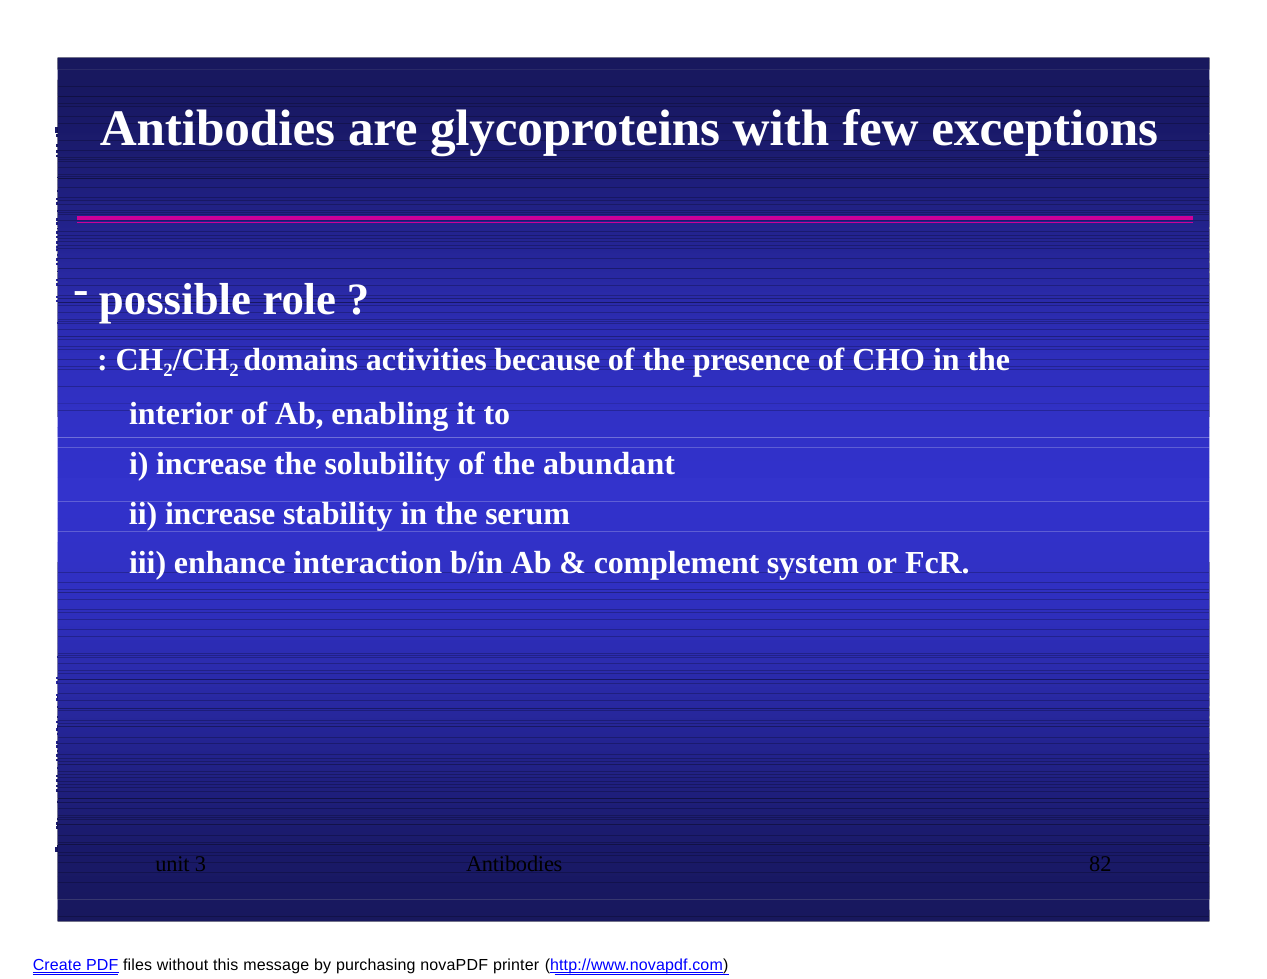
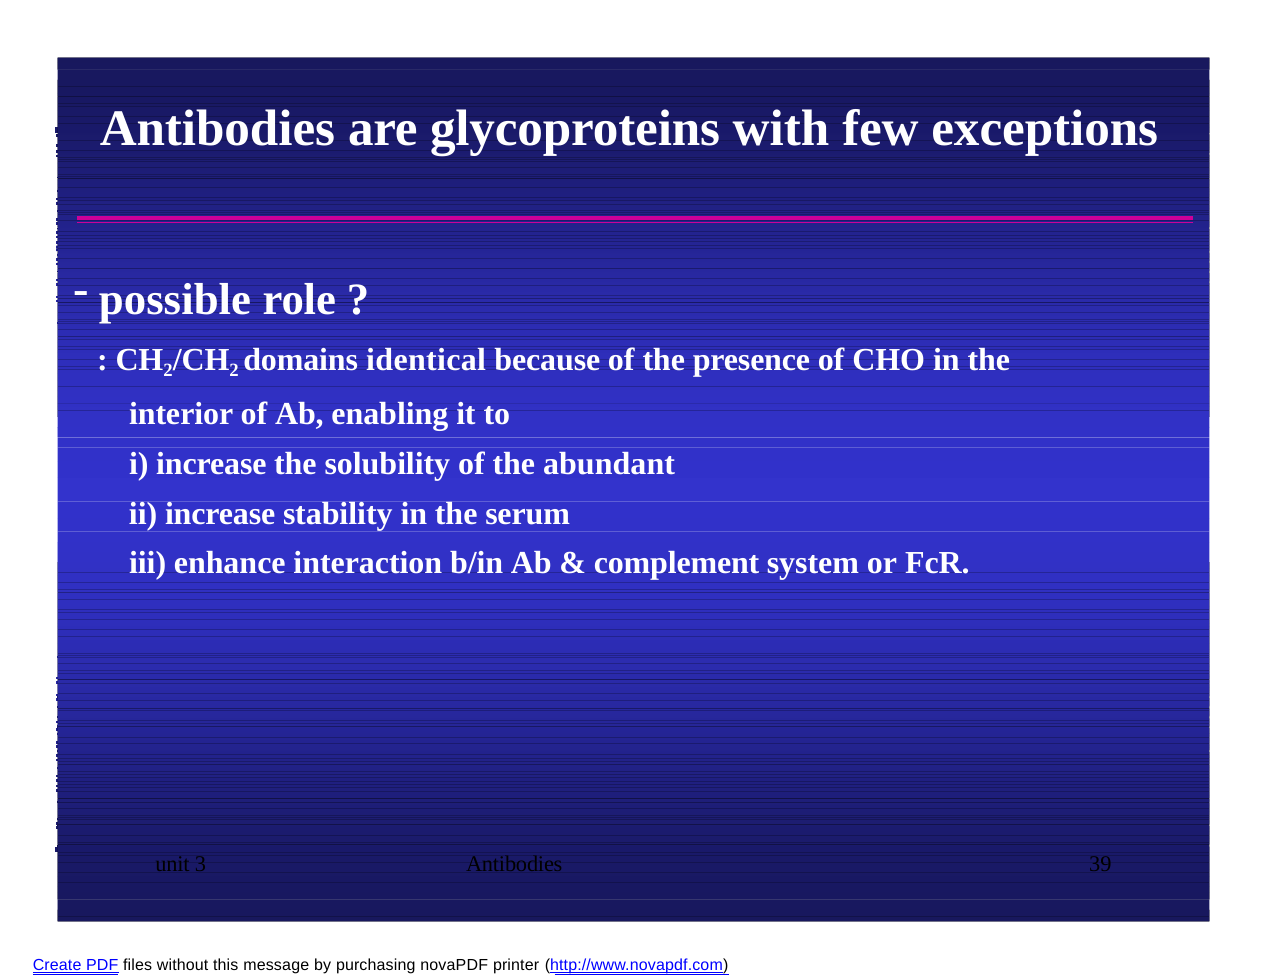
activities: activities -> identical
82: 82 -> 39
